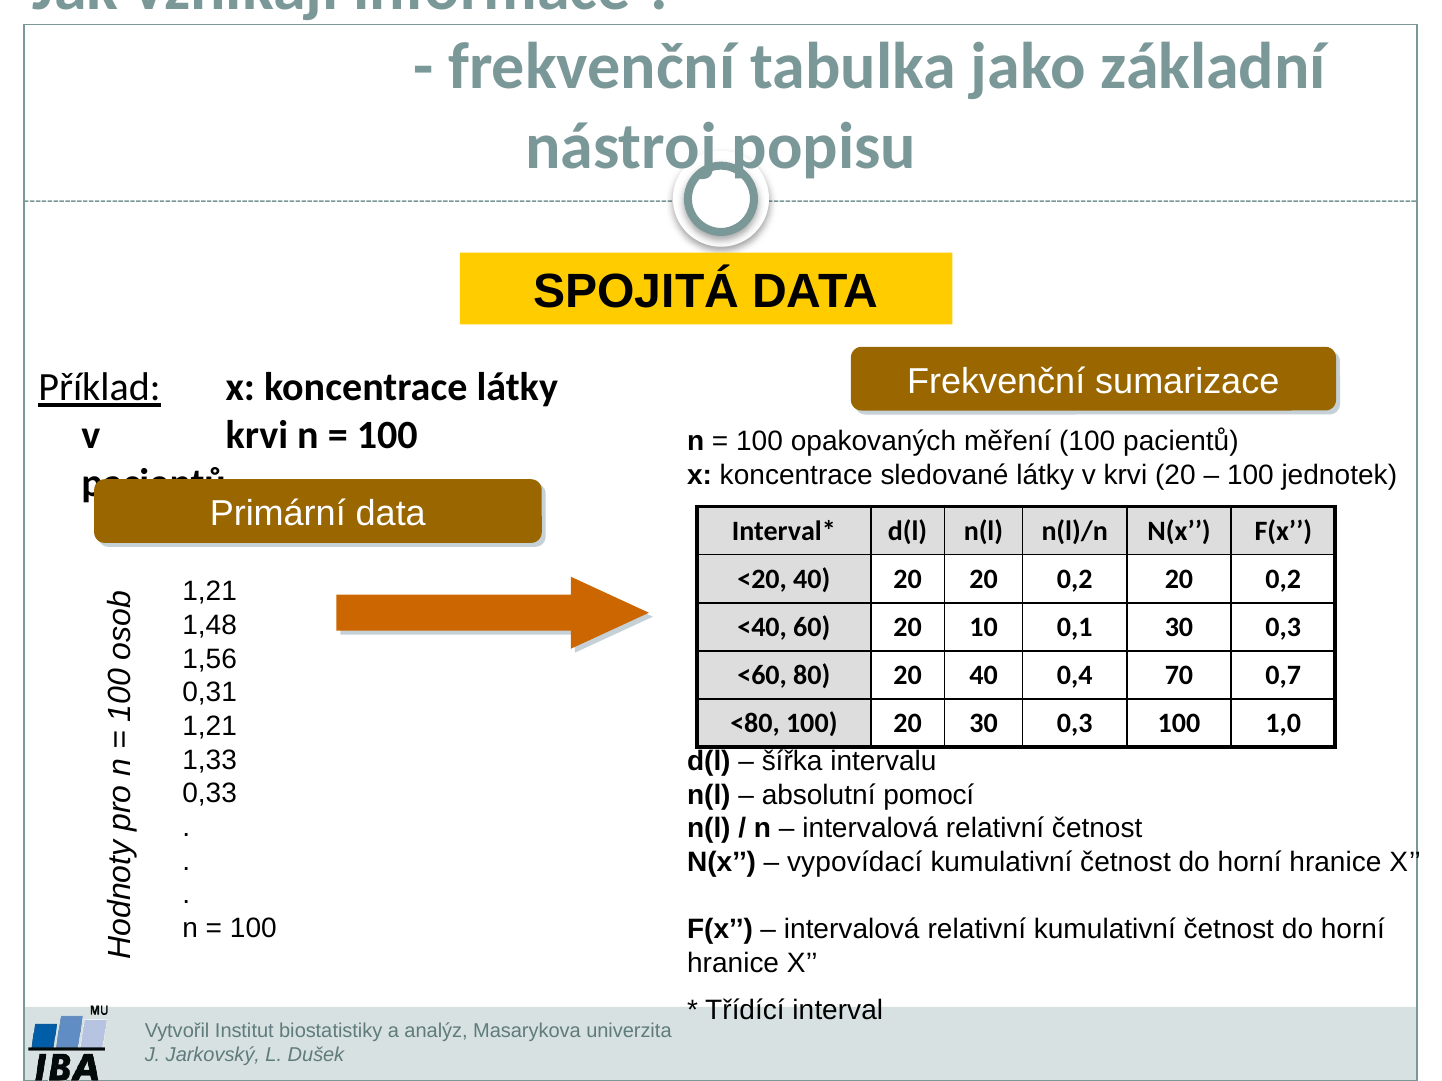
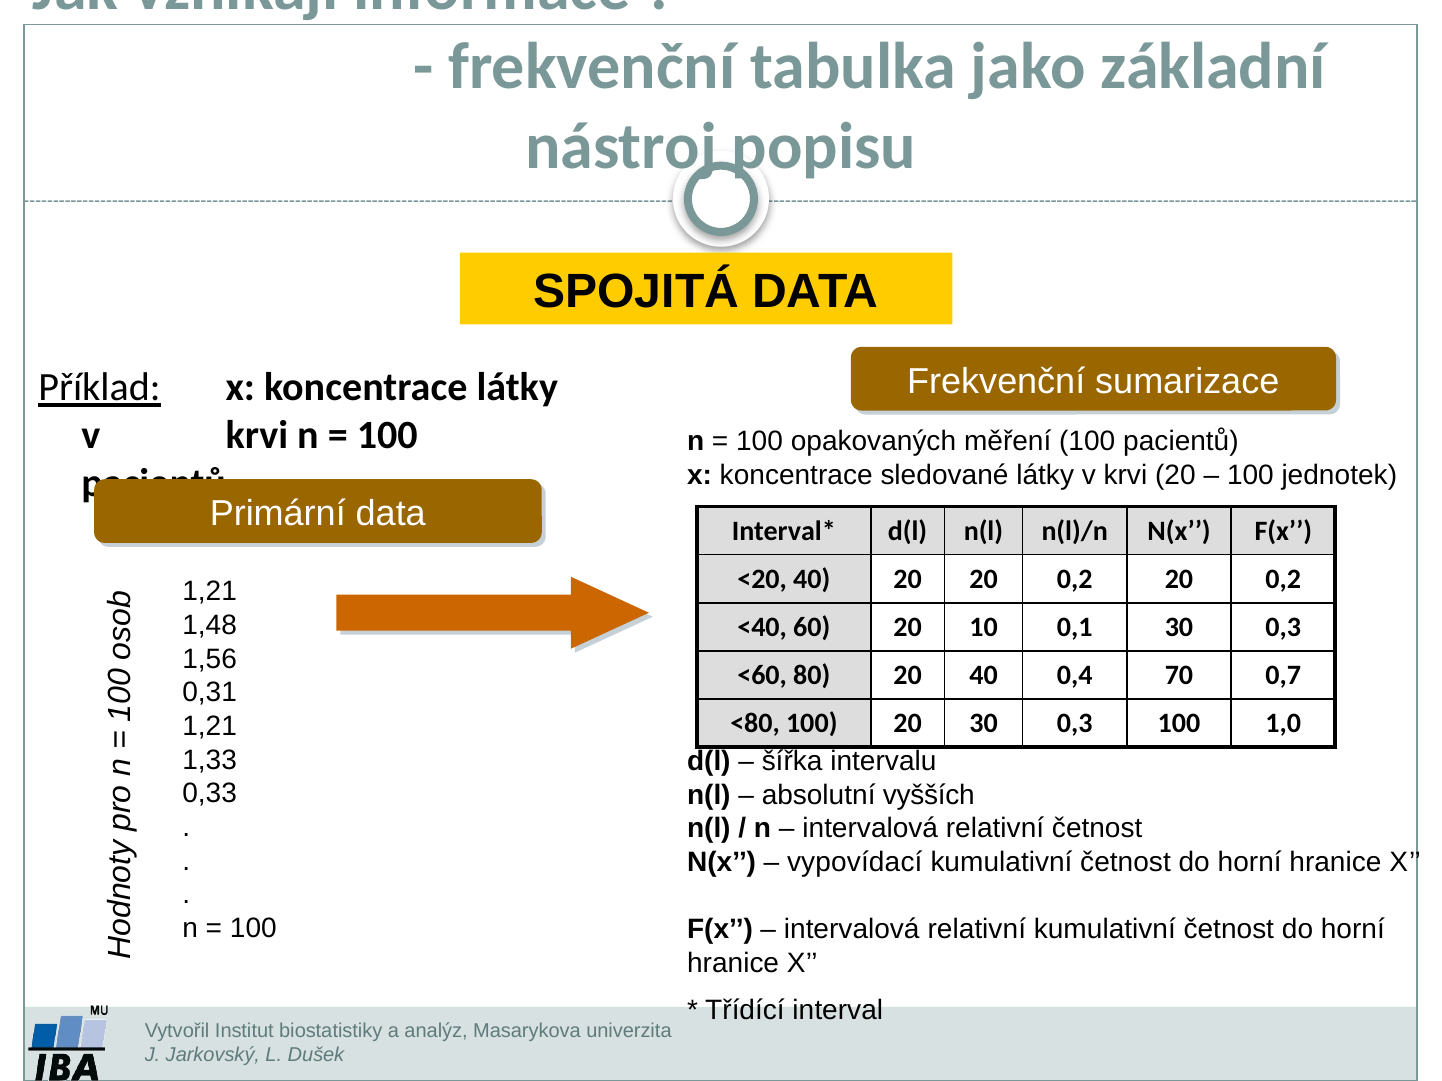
pomocí: pomocí -> vyšších
